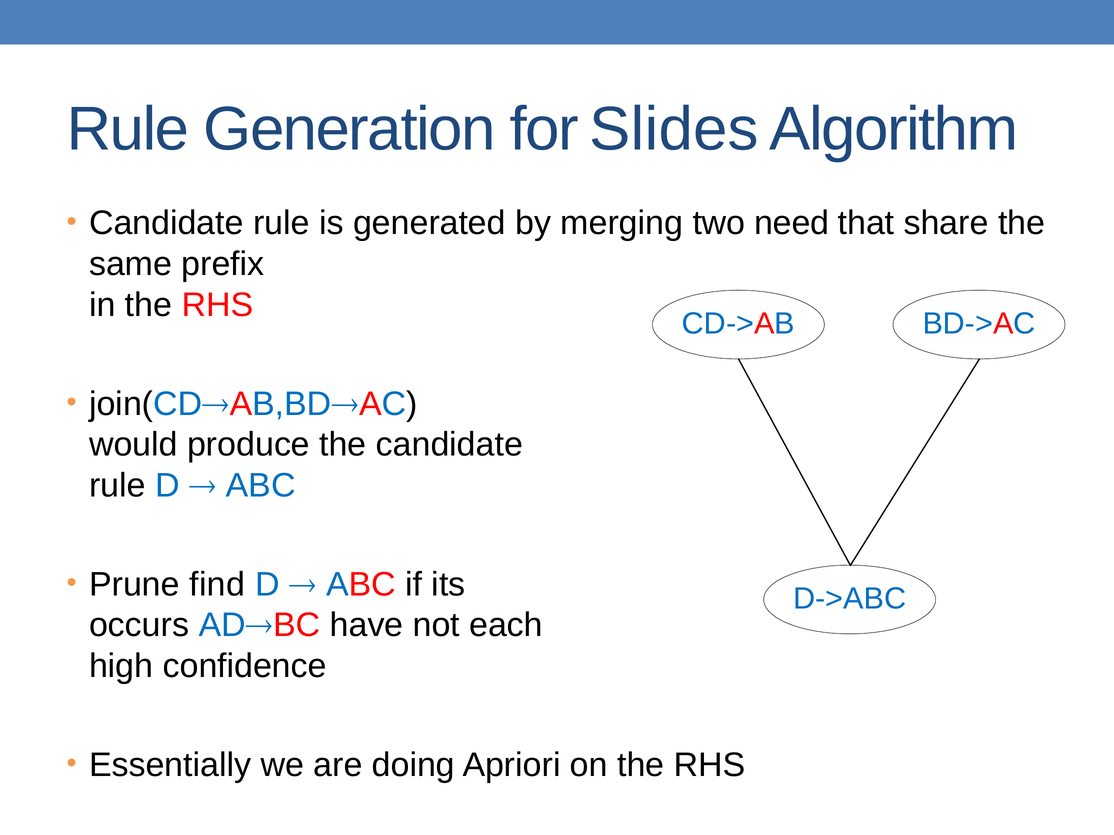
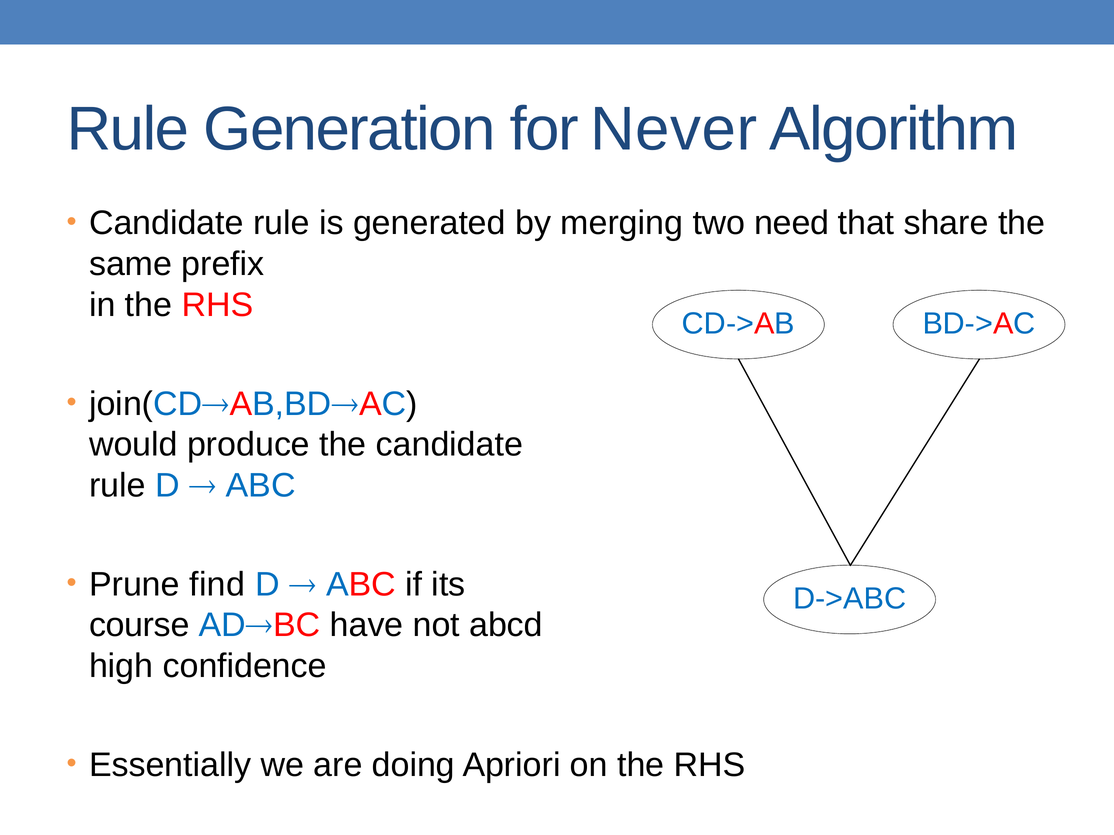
Slides: Slides -> Never
occurs: occurs -> course
each: each -> abcd
